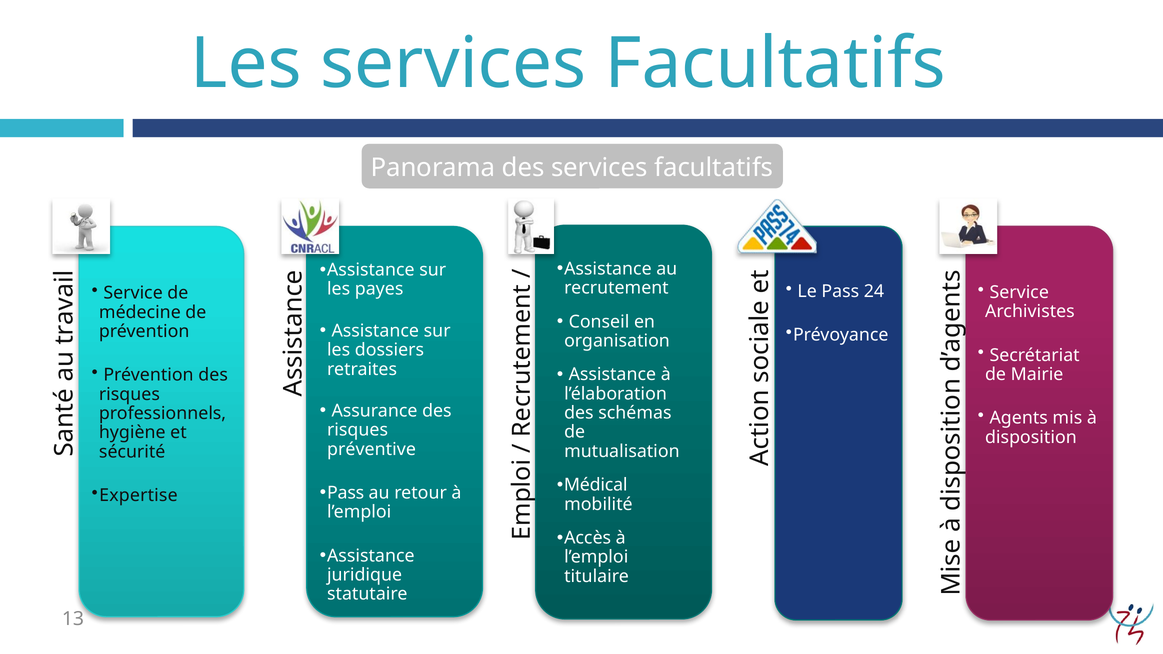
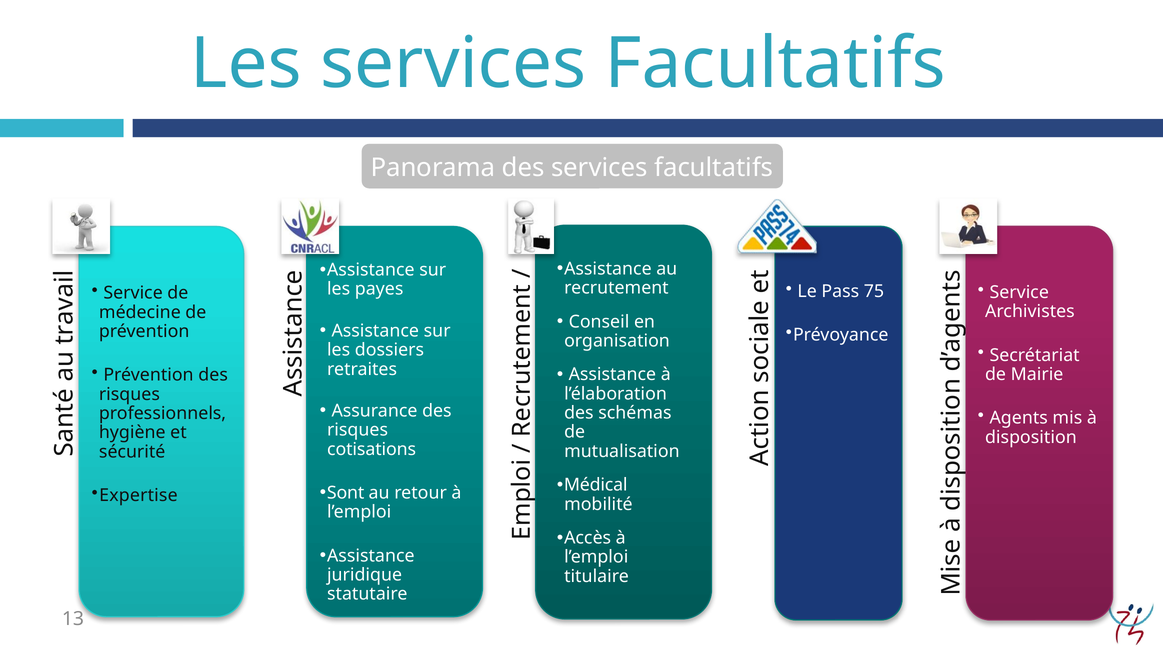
24: 24 -> 75
préventive: préventive -> cotisations
Pass at (346, 493): Pass -> Sont
